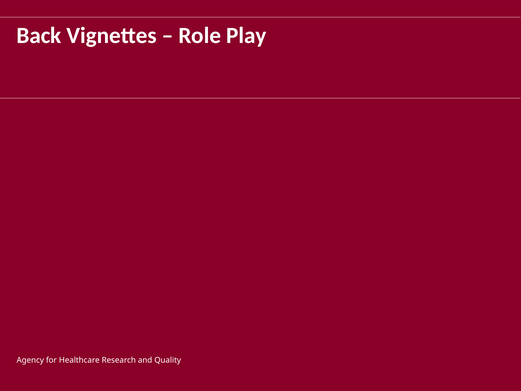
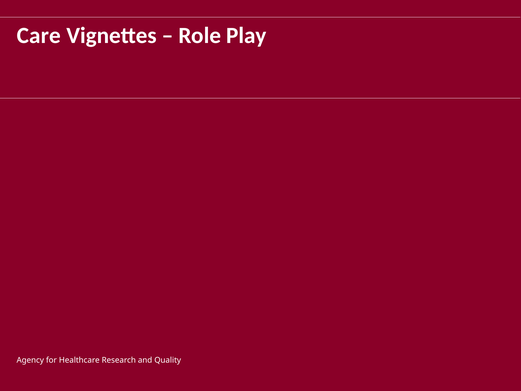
Back: Back -> Care
